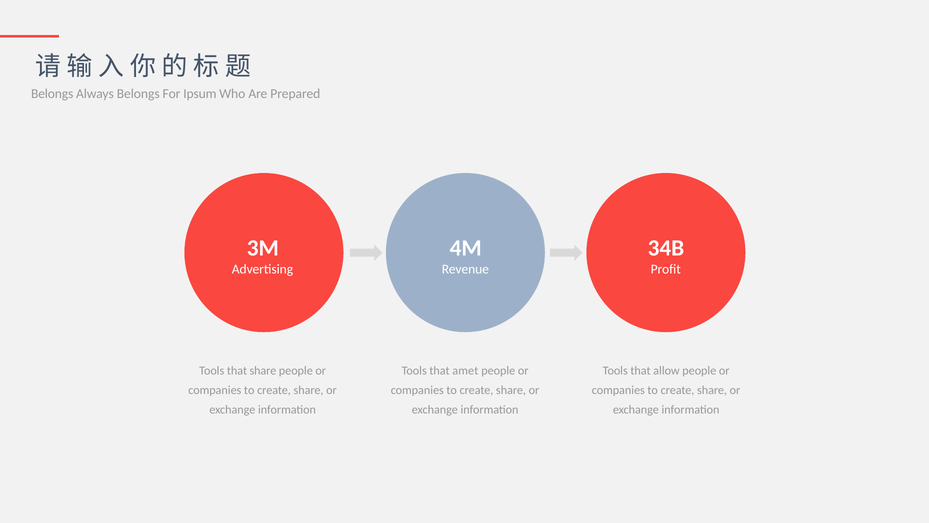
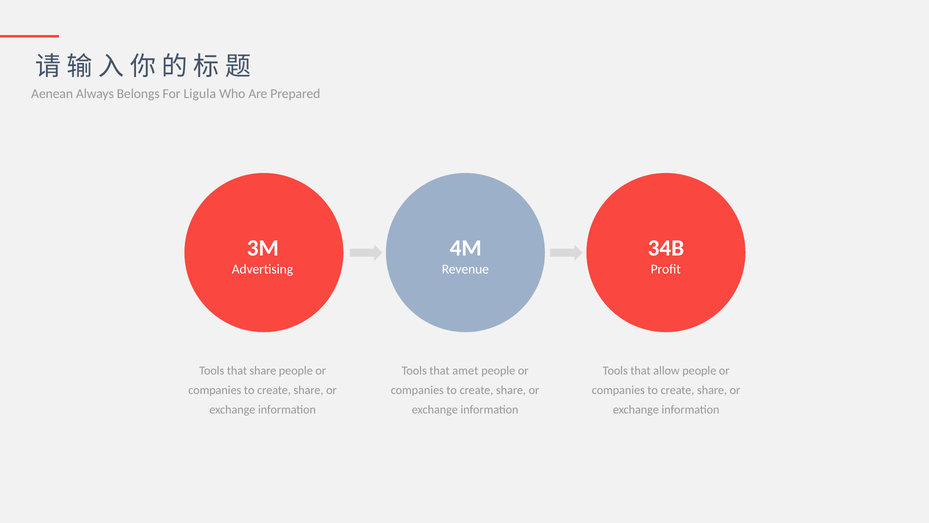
Belongs at (52, 94): Belongs -> Aenean
Ipsum: Ipsum -> Ligula
